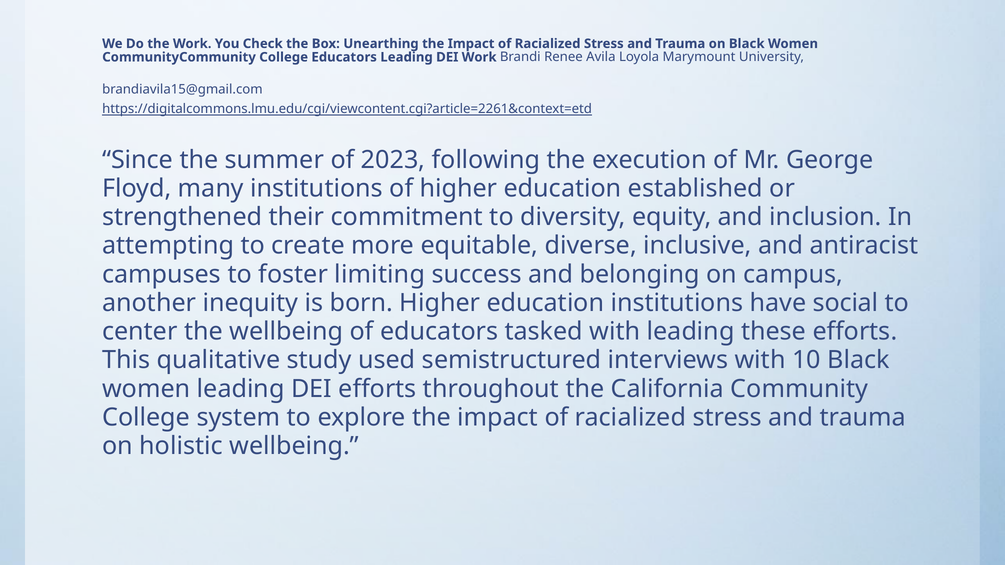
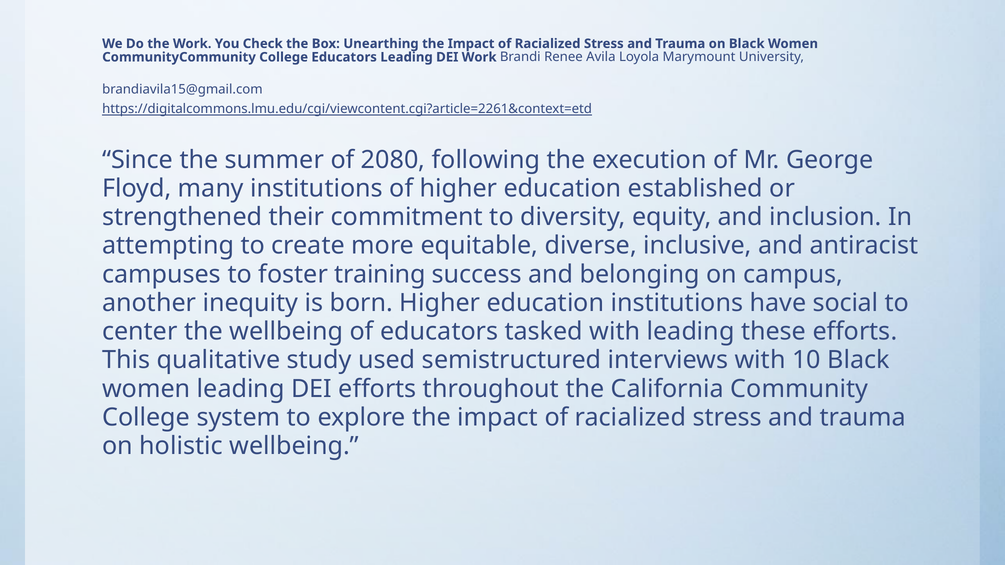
2023: 2023 -> 2080
limiting: limiting -> training
